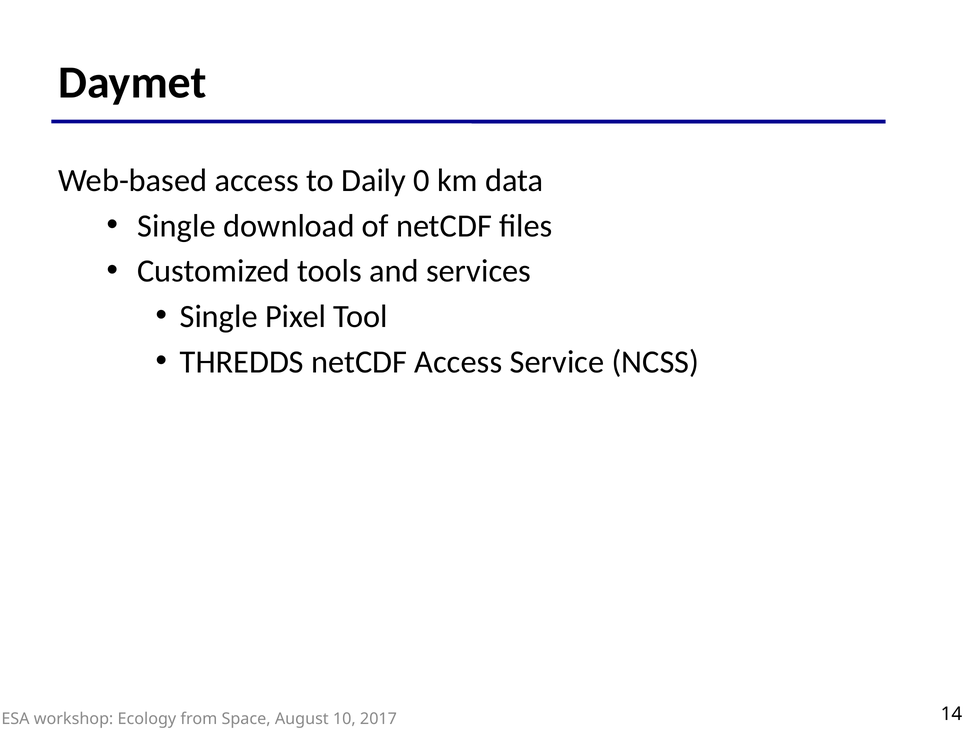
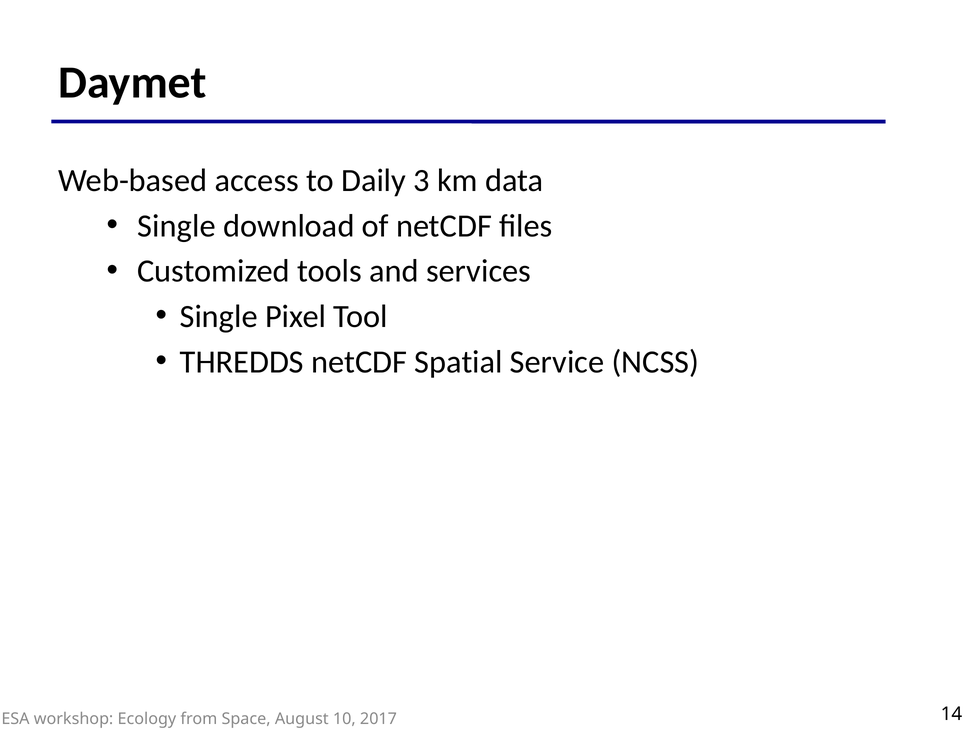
0: 0 -> 3
netCDF Access: Access -> Spatial
